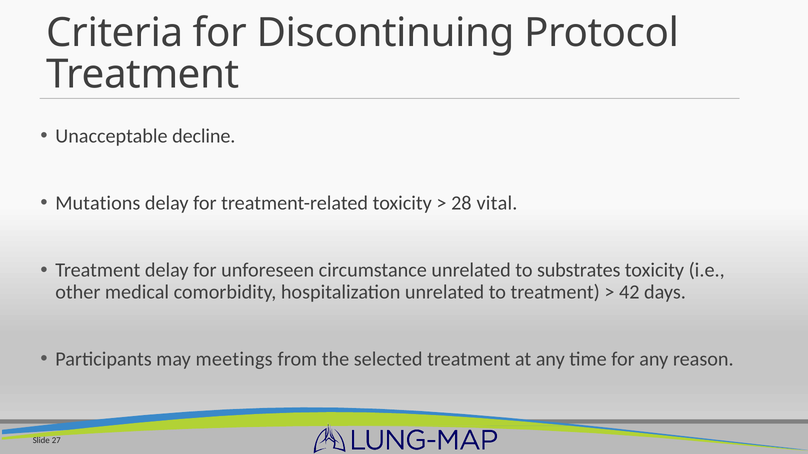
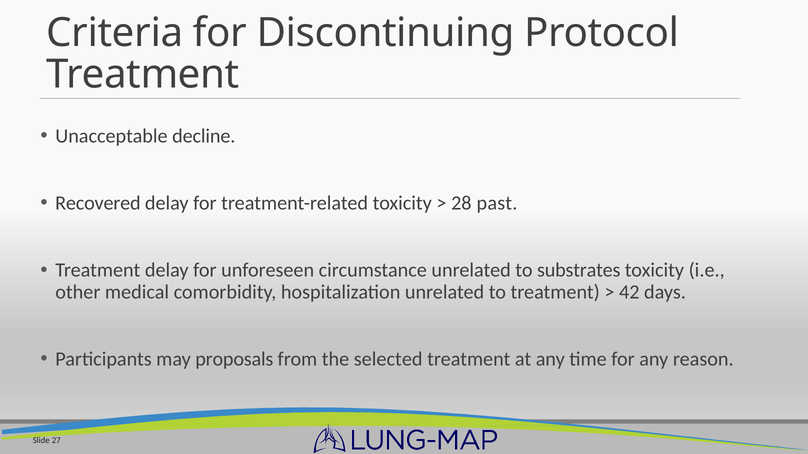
Mutations: Mutations -> Recovered
vital: vital -> past
meetings: meetings -> proposals
